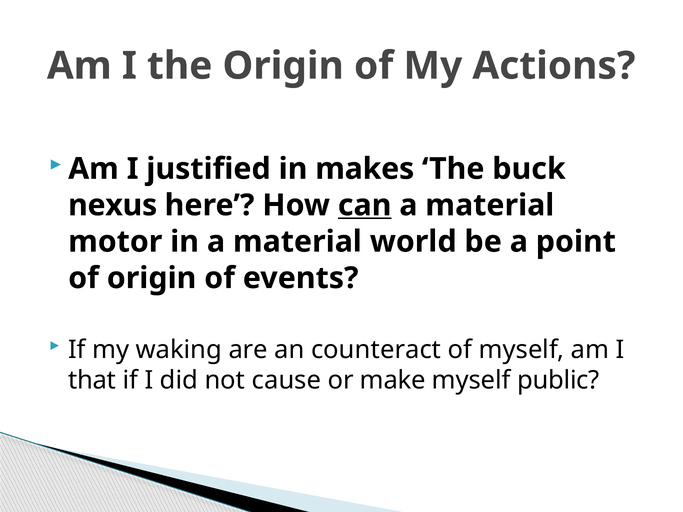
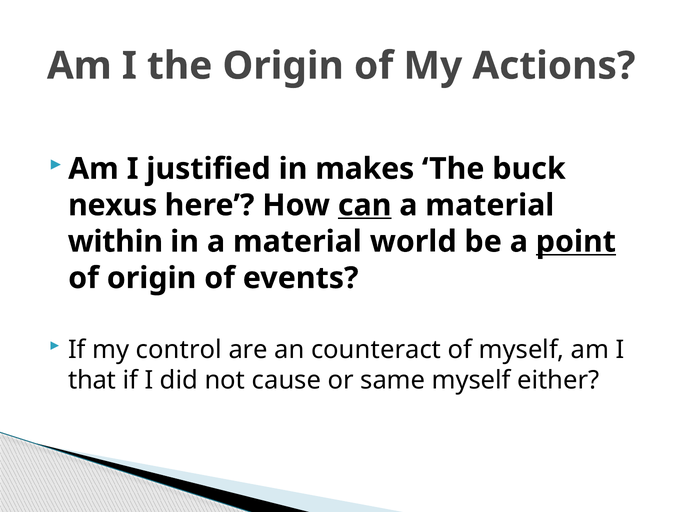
motor: motor -> within
point underline: none -> present
waking: waking -> control
make: make -> same
public: public -> either
